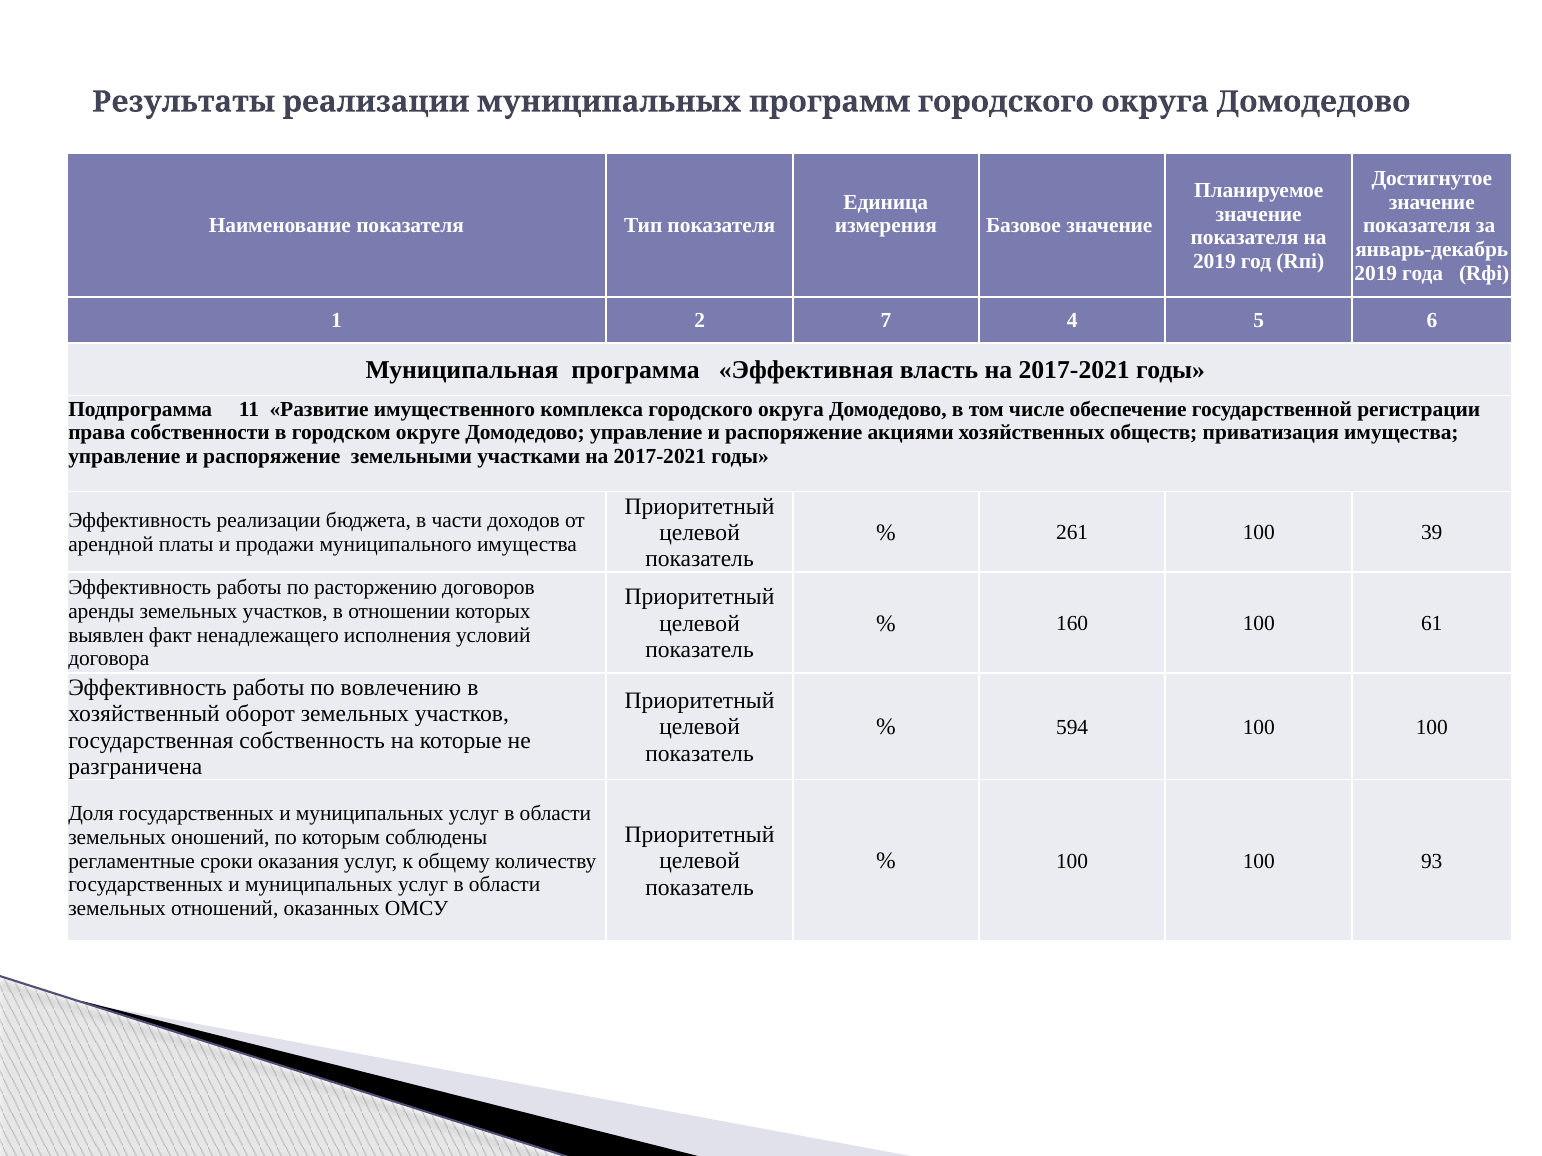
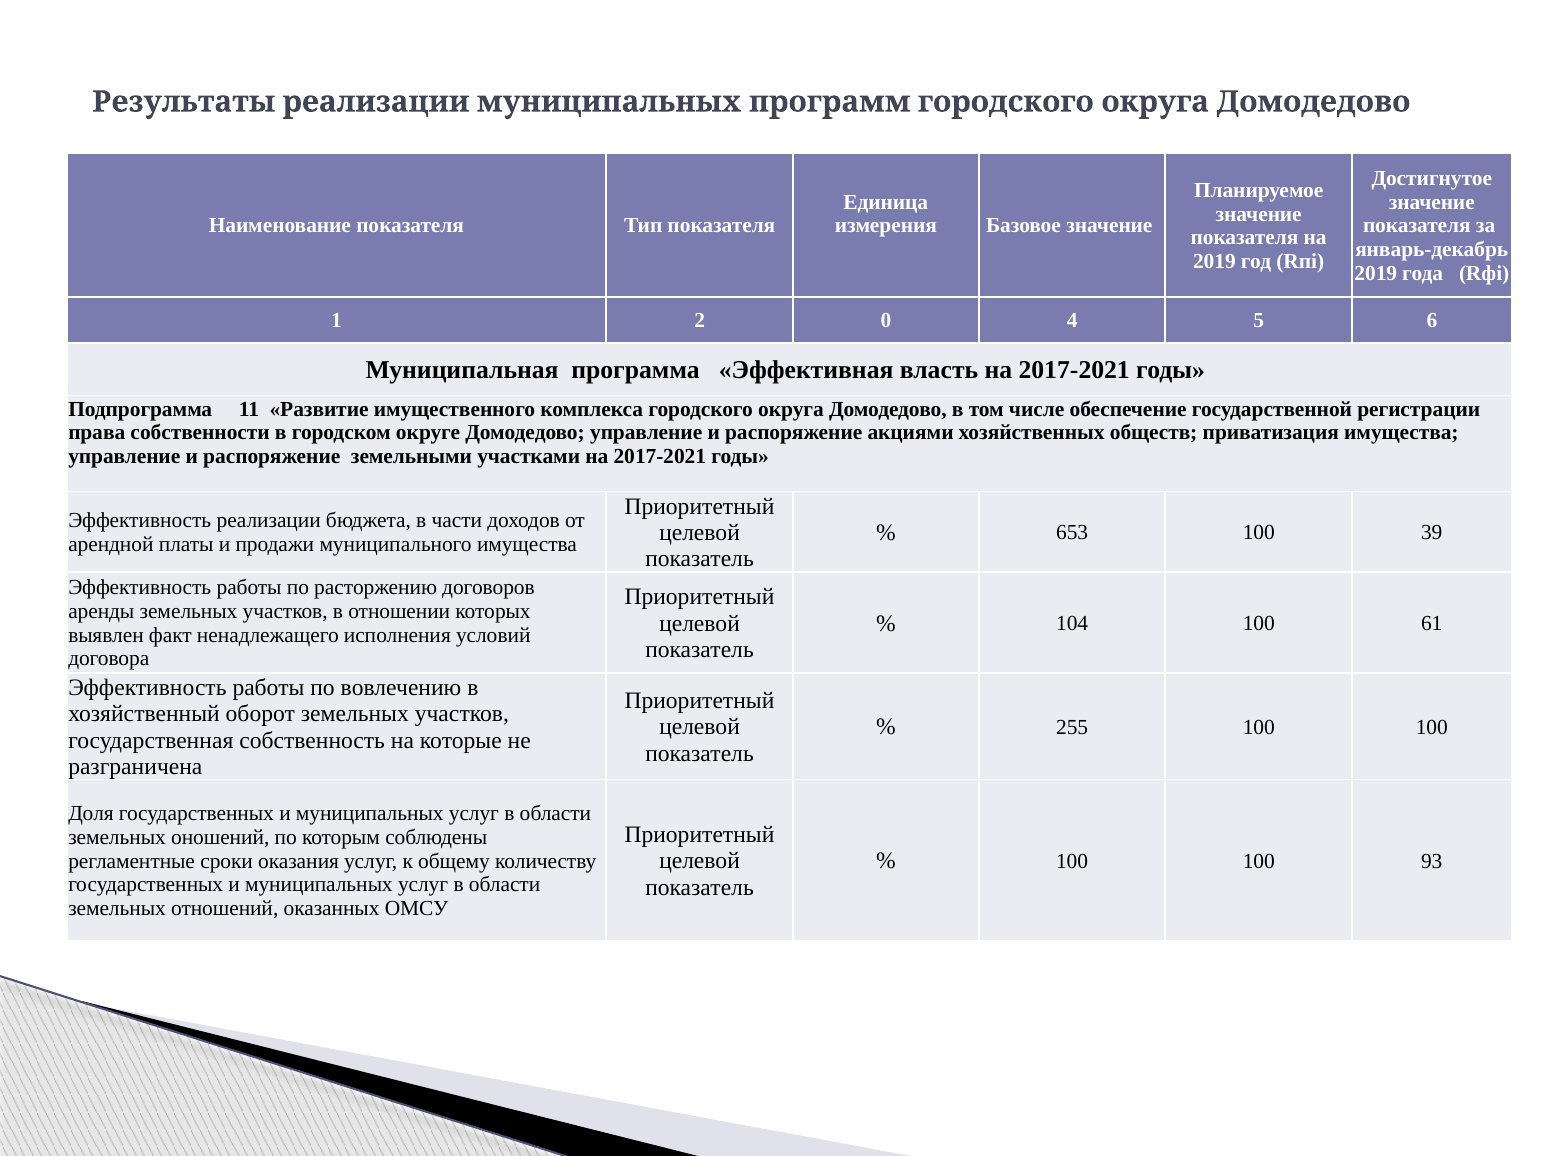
7: 7 -> 0
261: 261 -> 653
160: 160 -> 104
594: 594 -> 255
